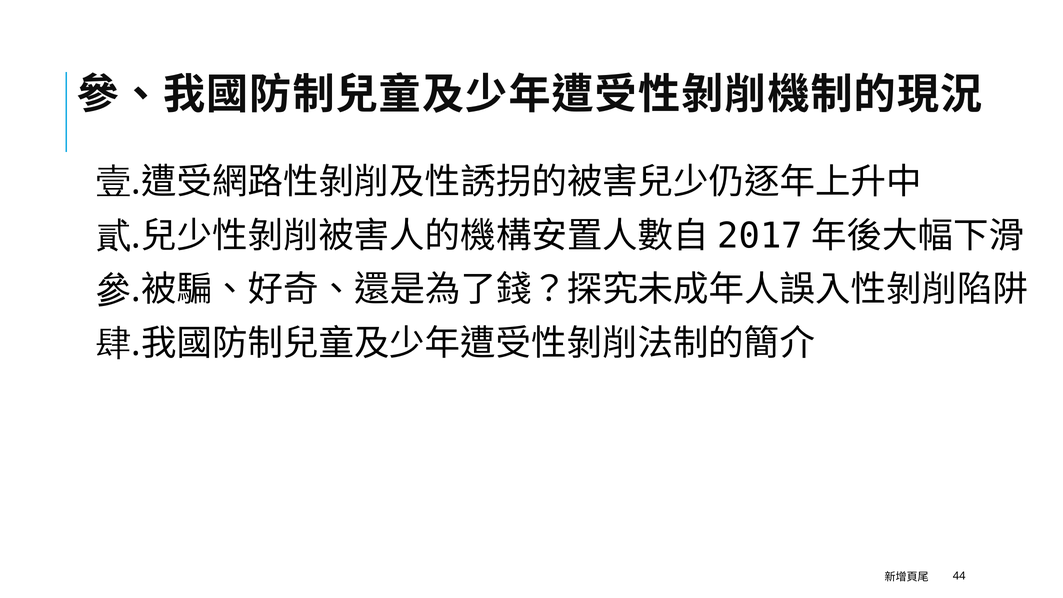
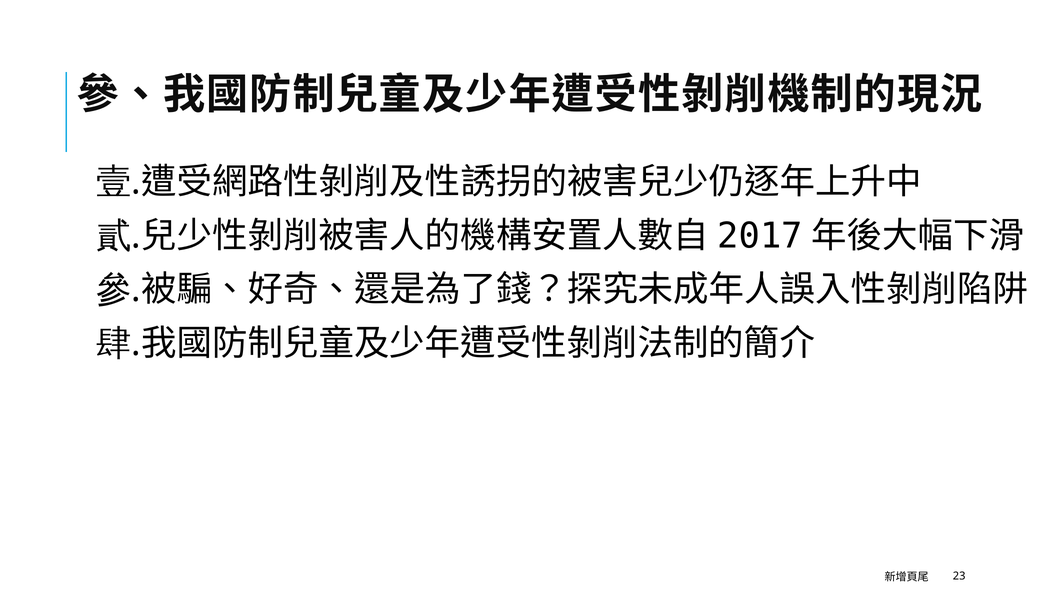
44: 44 -> 23
